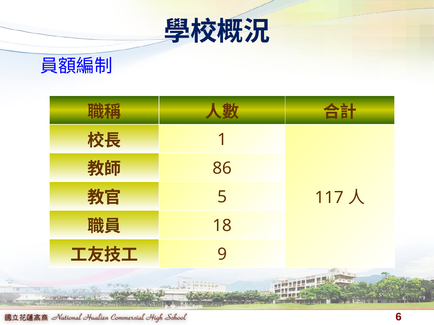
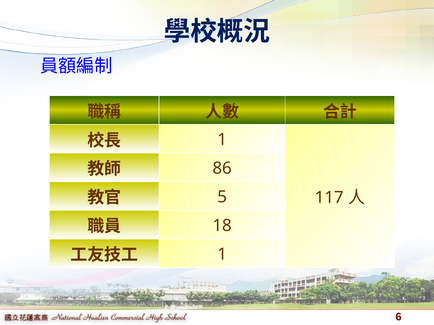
9 at (222, 255): 9 -> 1
